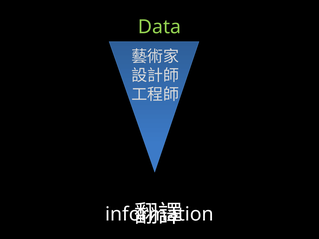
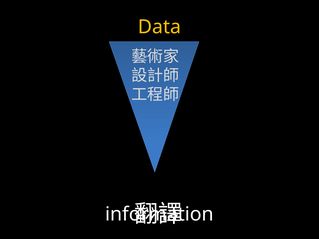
Data colour: light green -> yellow
